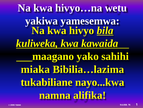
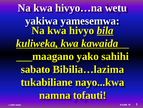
miaka: miaka -> sabato
alifika: alifika -> tofauti
